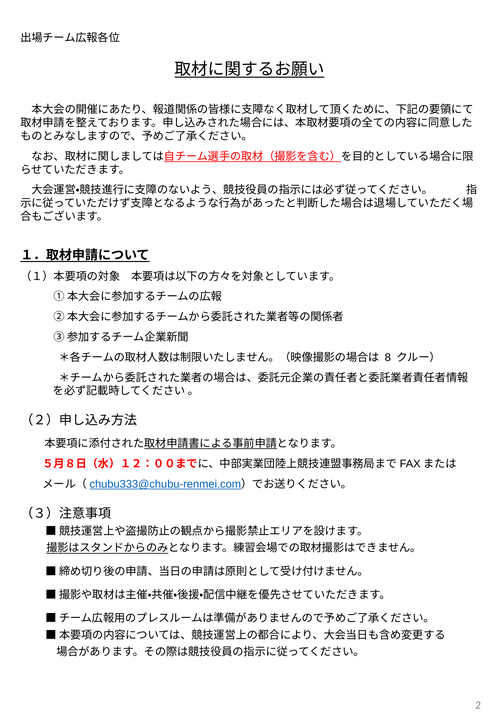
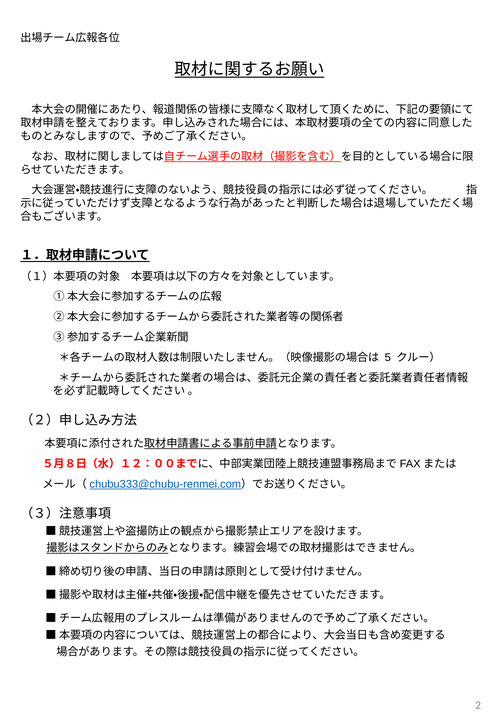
8: 8 -> 5
